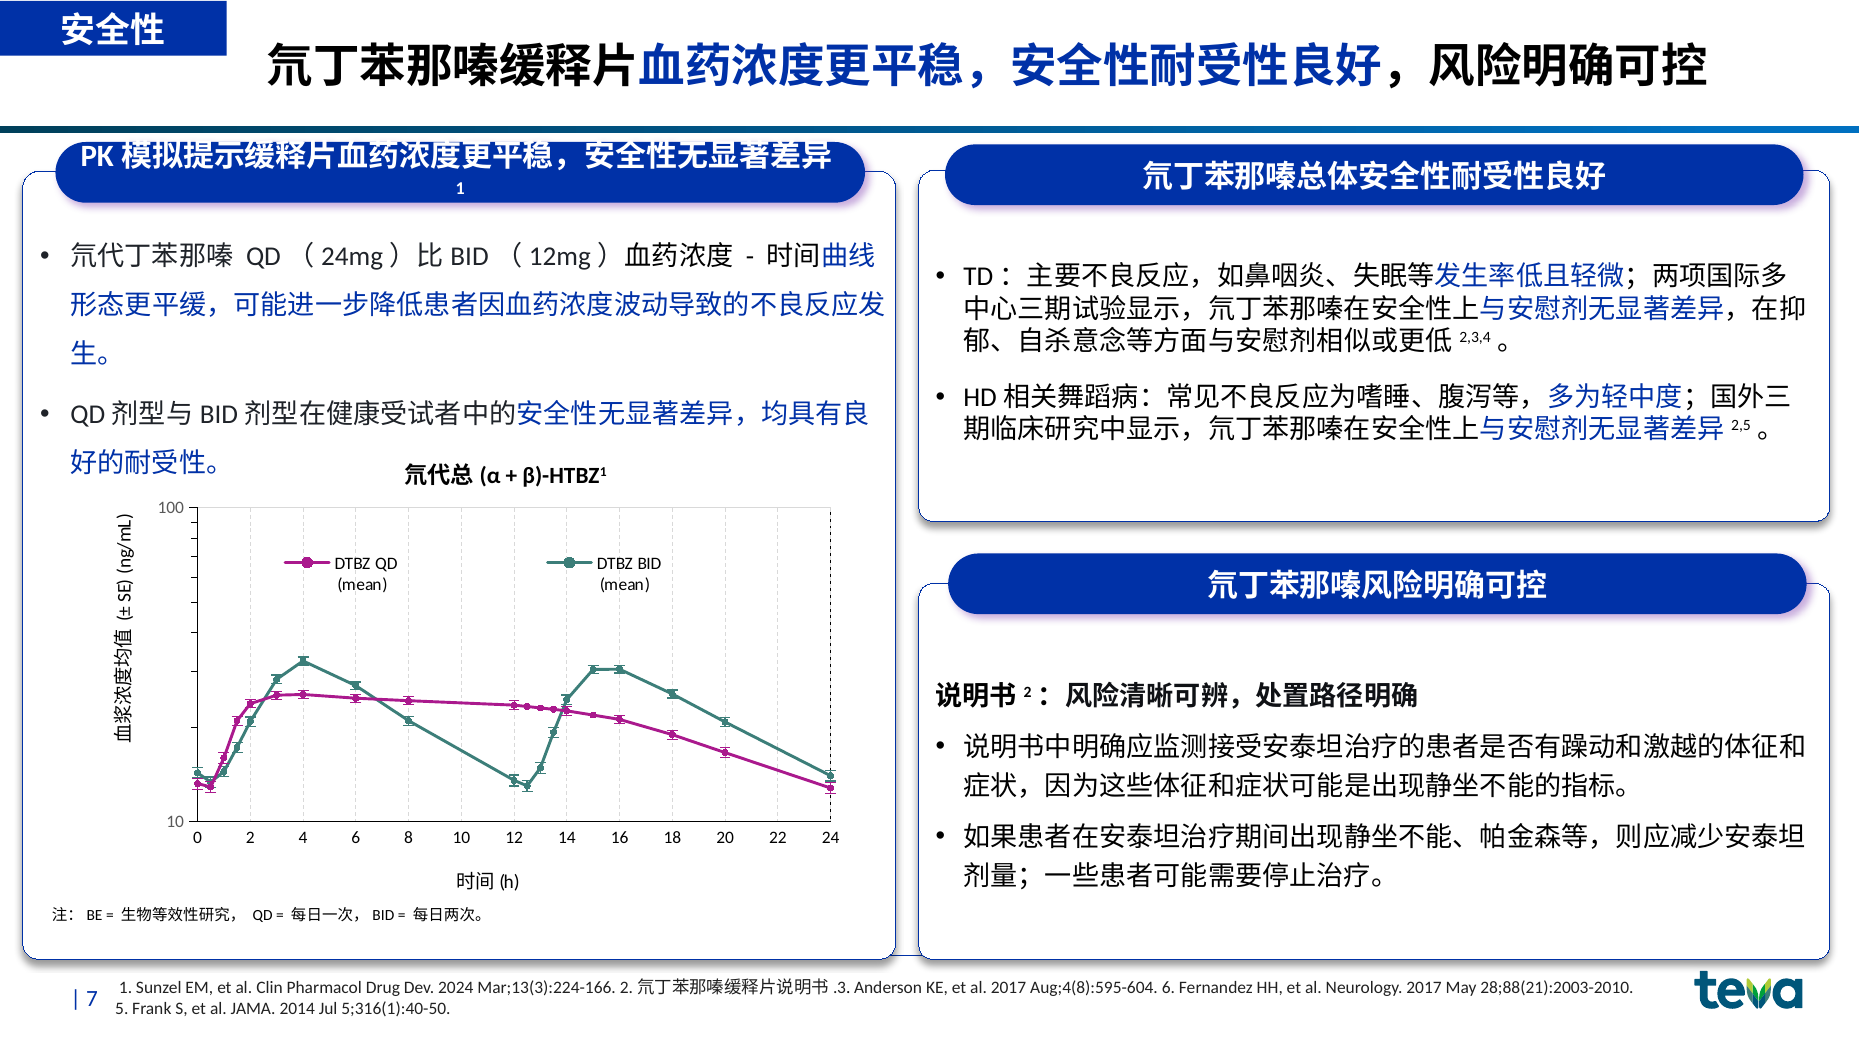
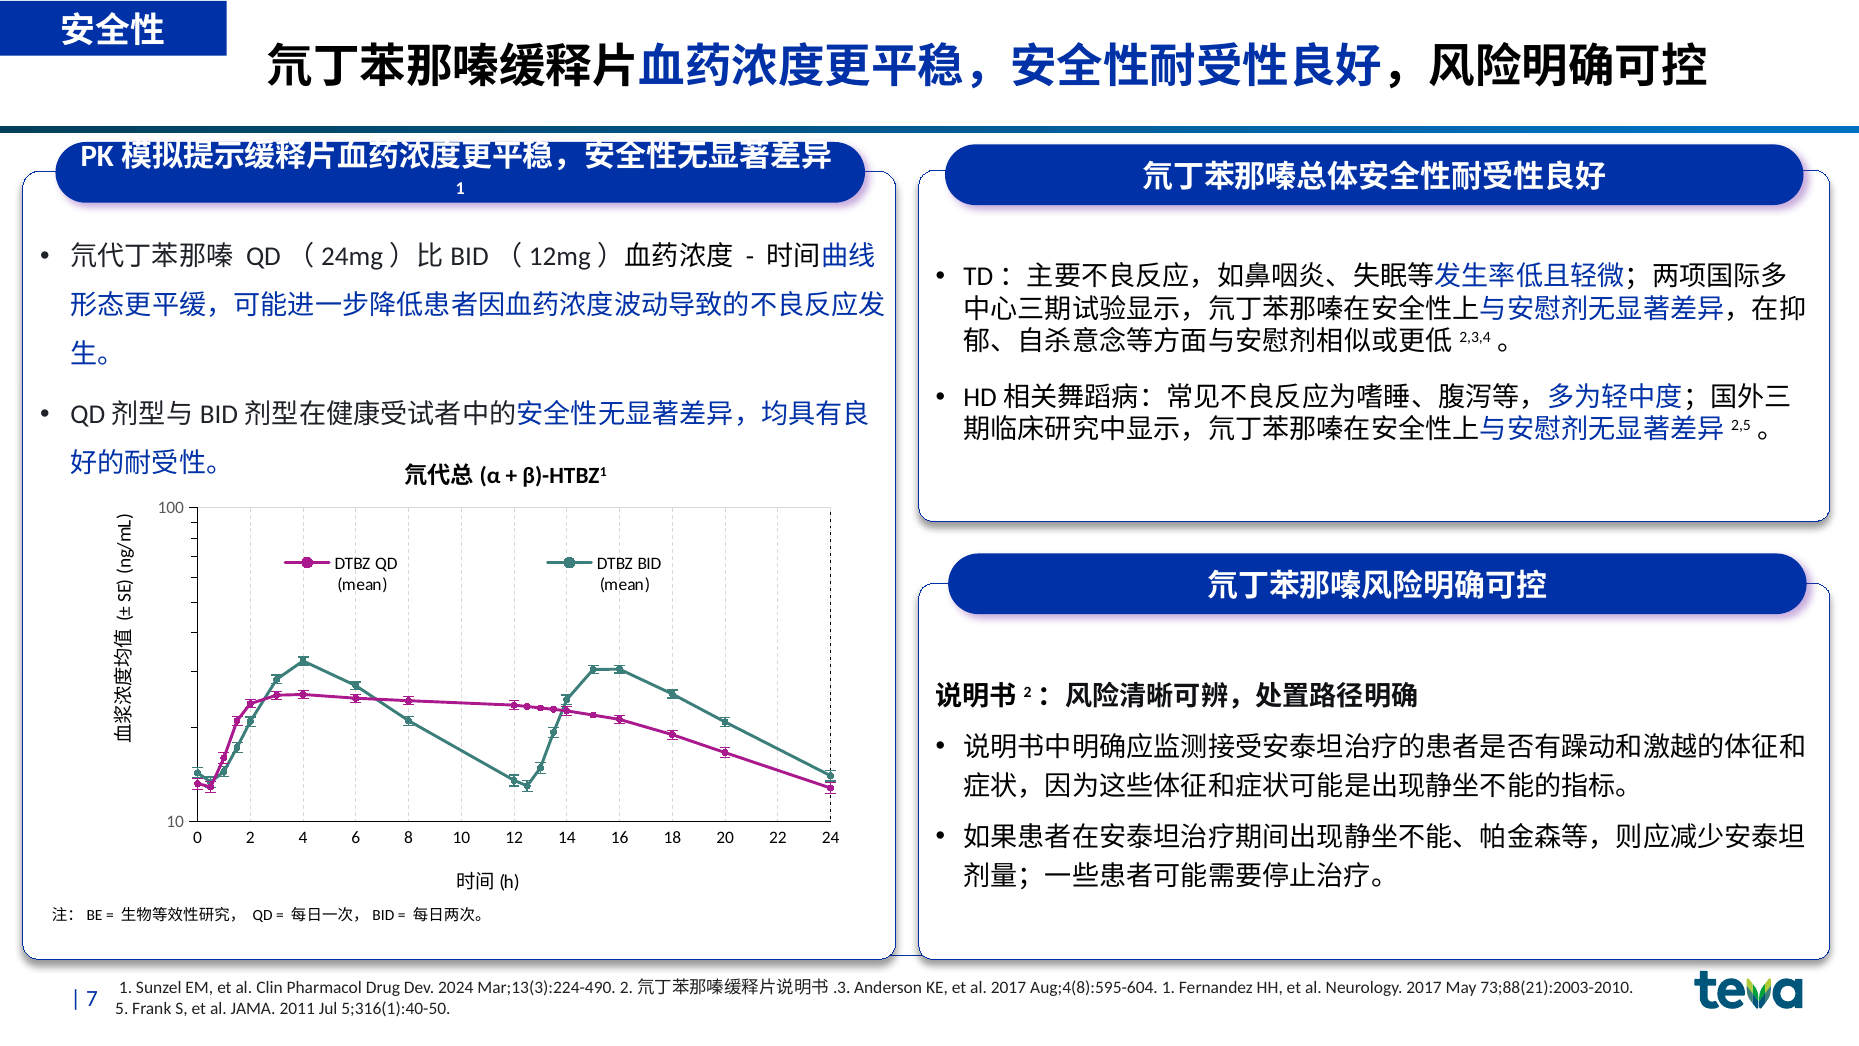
Mar;13(3):224-166: Mar;13(3):224-166 -> Mar;13(3):224-490
Aug;4(8):595-604 6: 6 -> 1
28;88(21):2003-2010: 28;88(21):2003-2010 -> 73;88(21):2003-2010
2014: 2014 -> 2011
